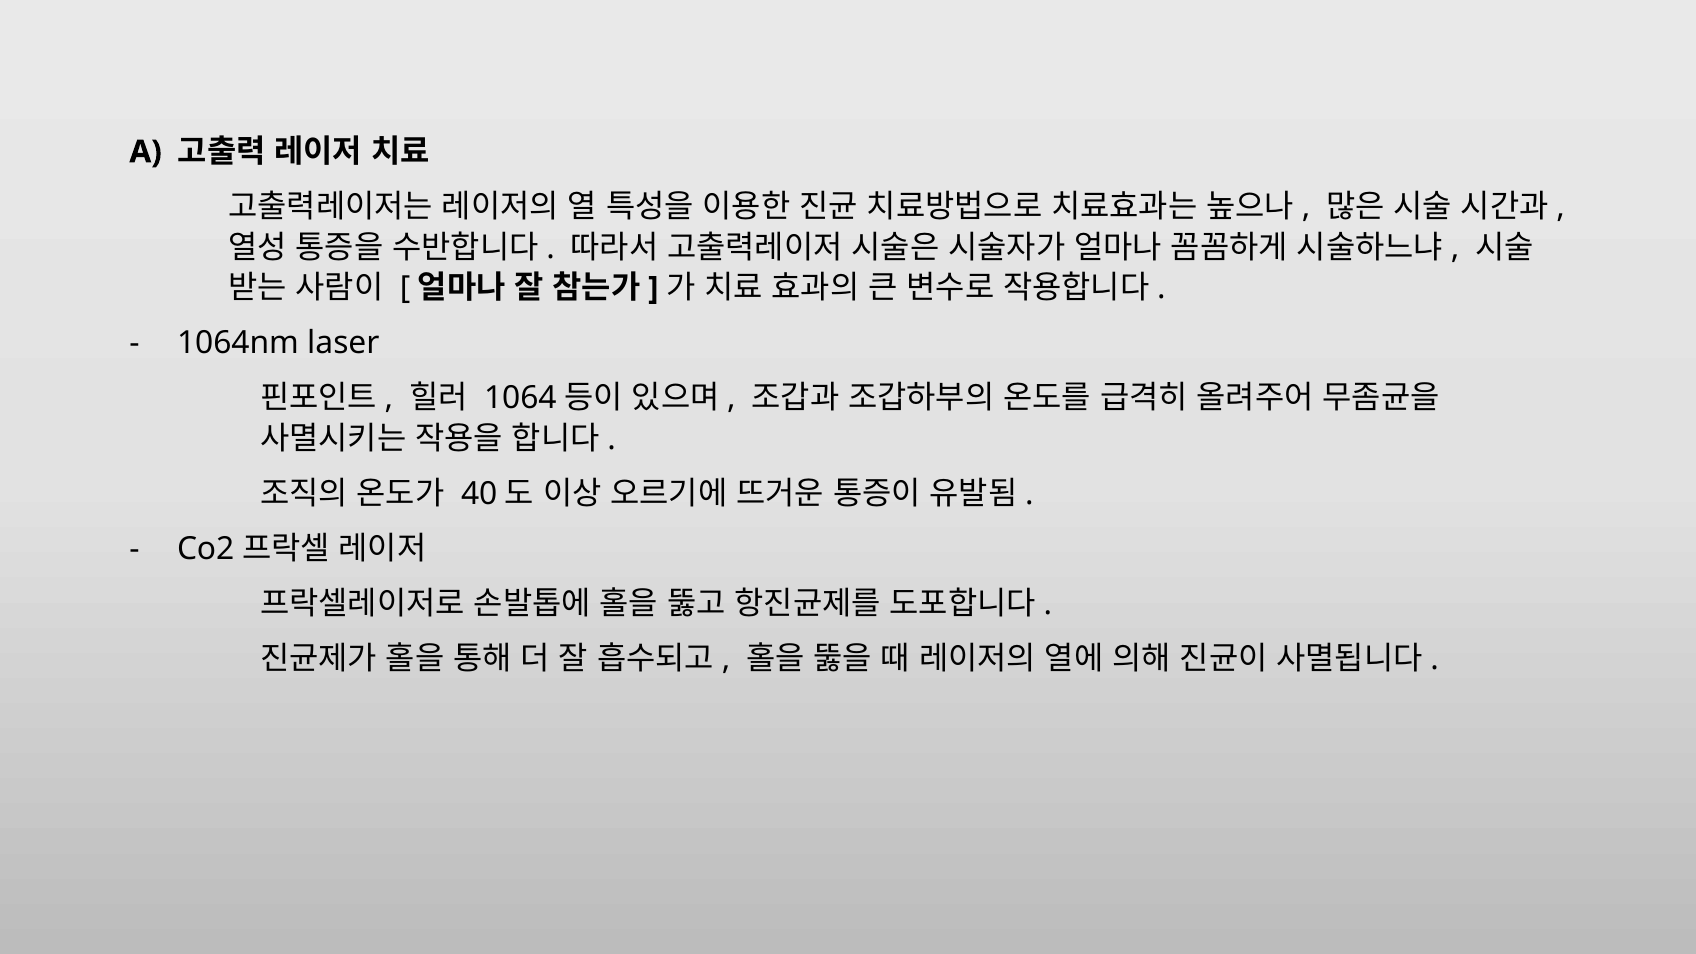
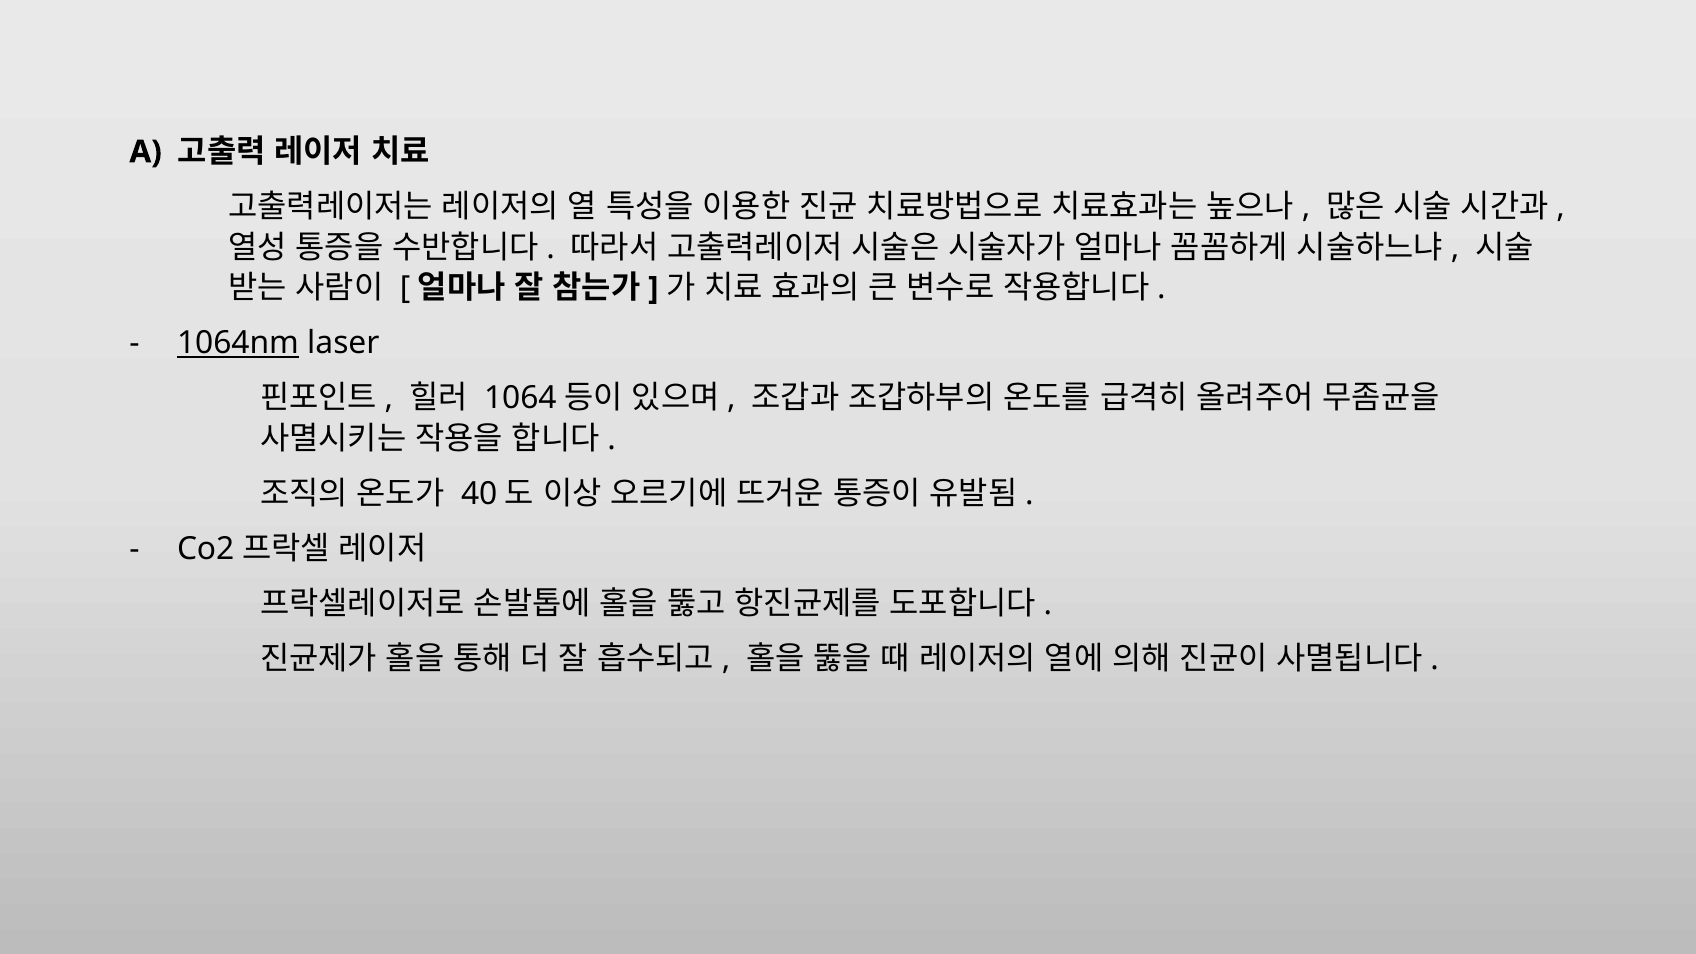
1064nm underline: none -> present
